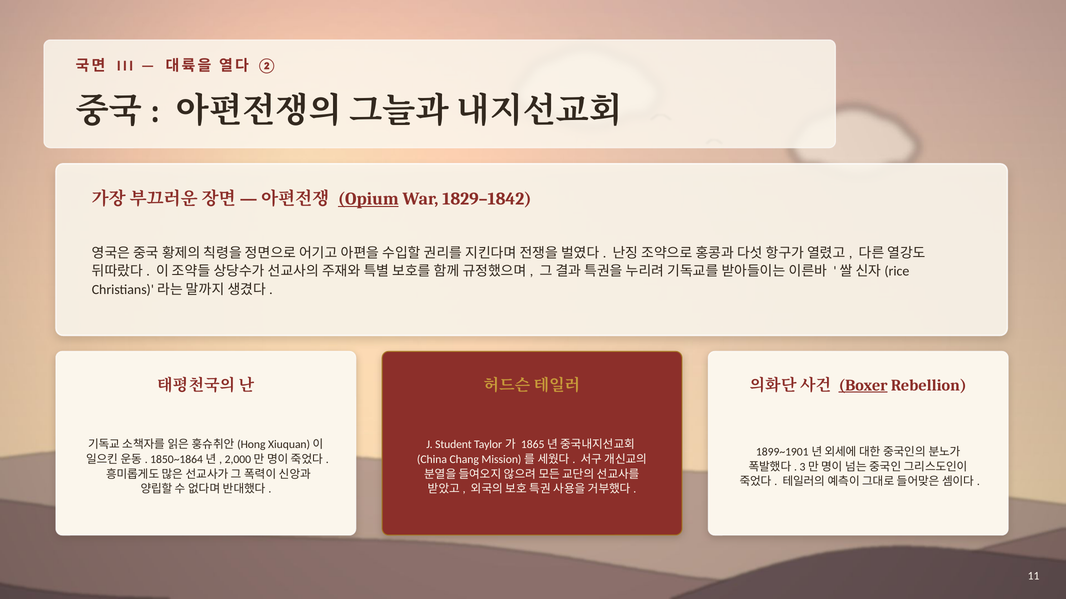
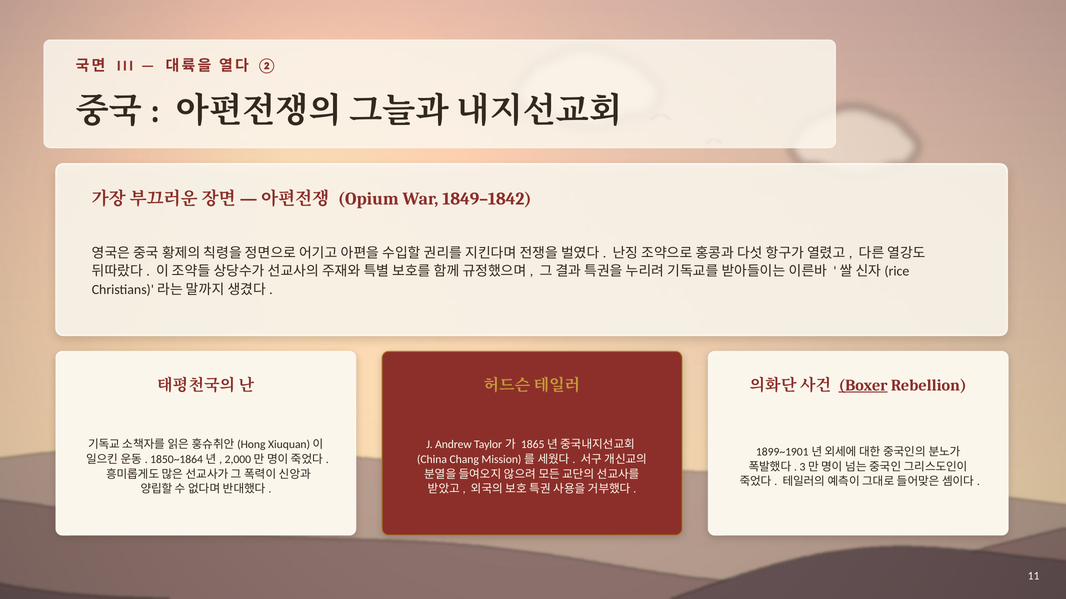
Opium underline: present -> none
1829–1842: 1829–1842 -> 1849–1842
Student: Student -> Andrew
